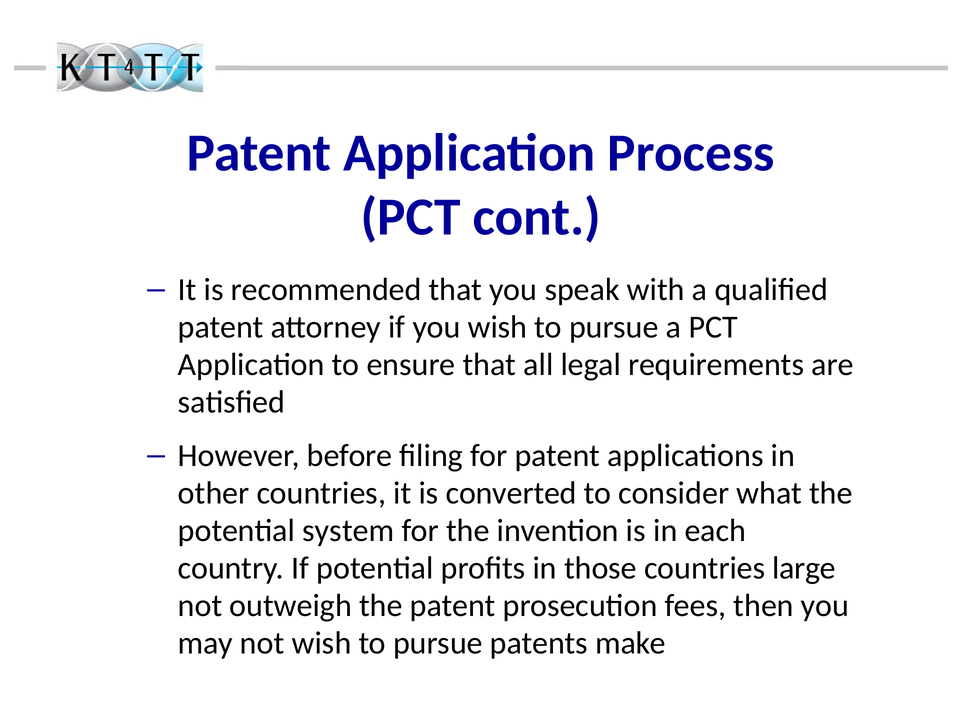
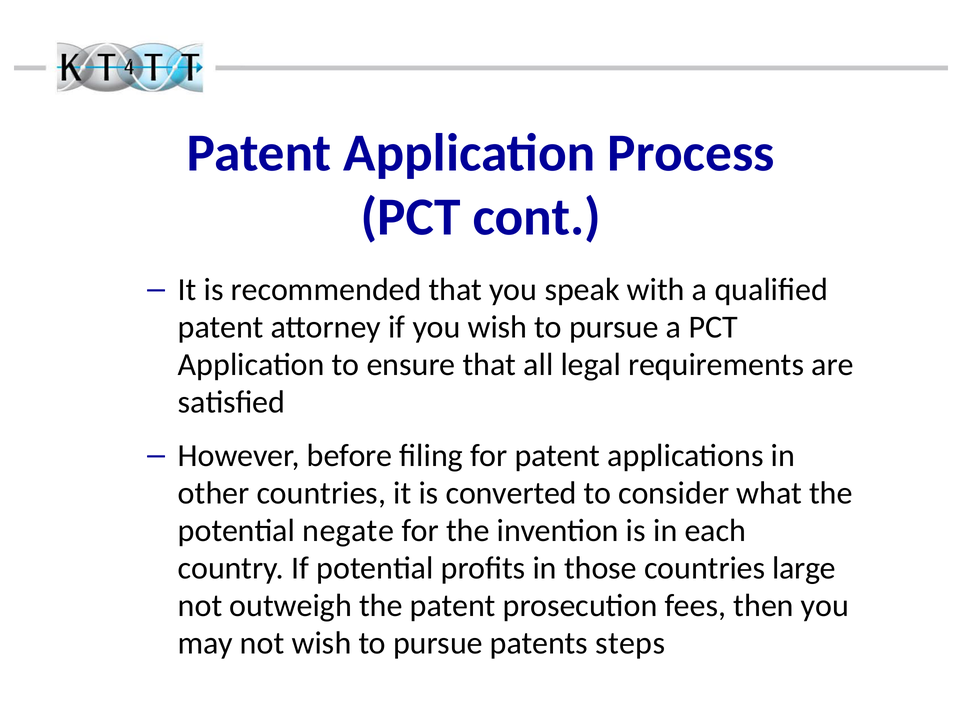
system: system -> negate
make: make -> steps
